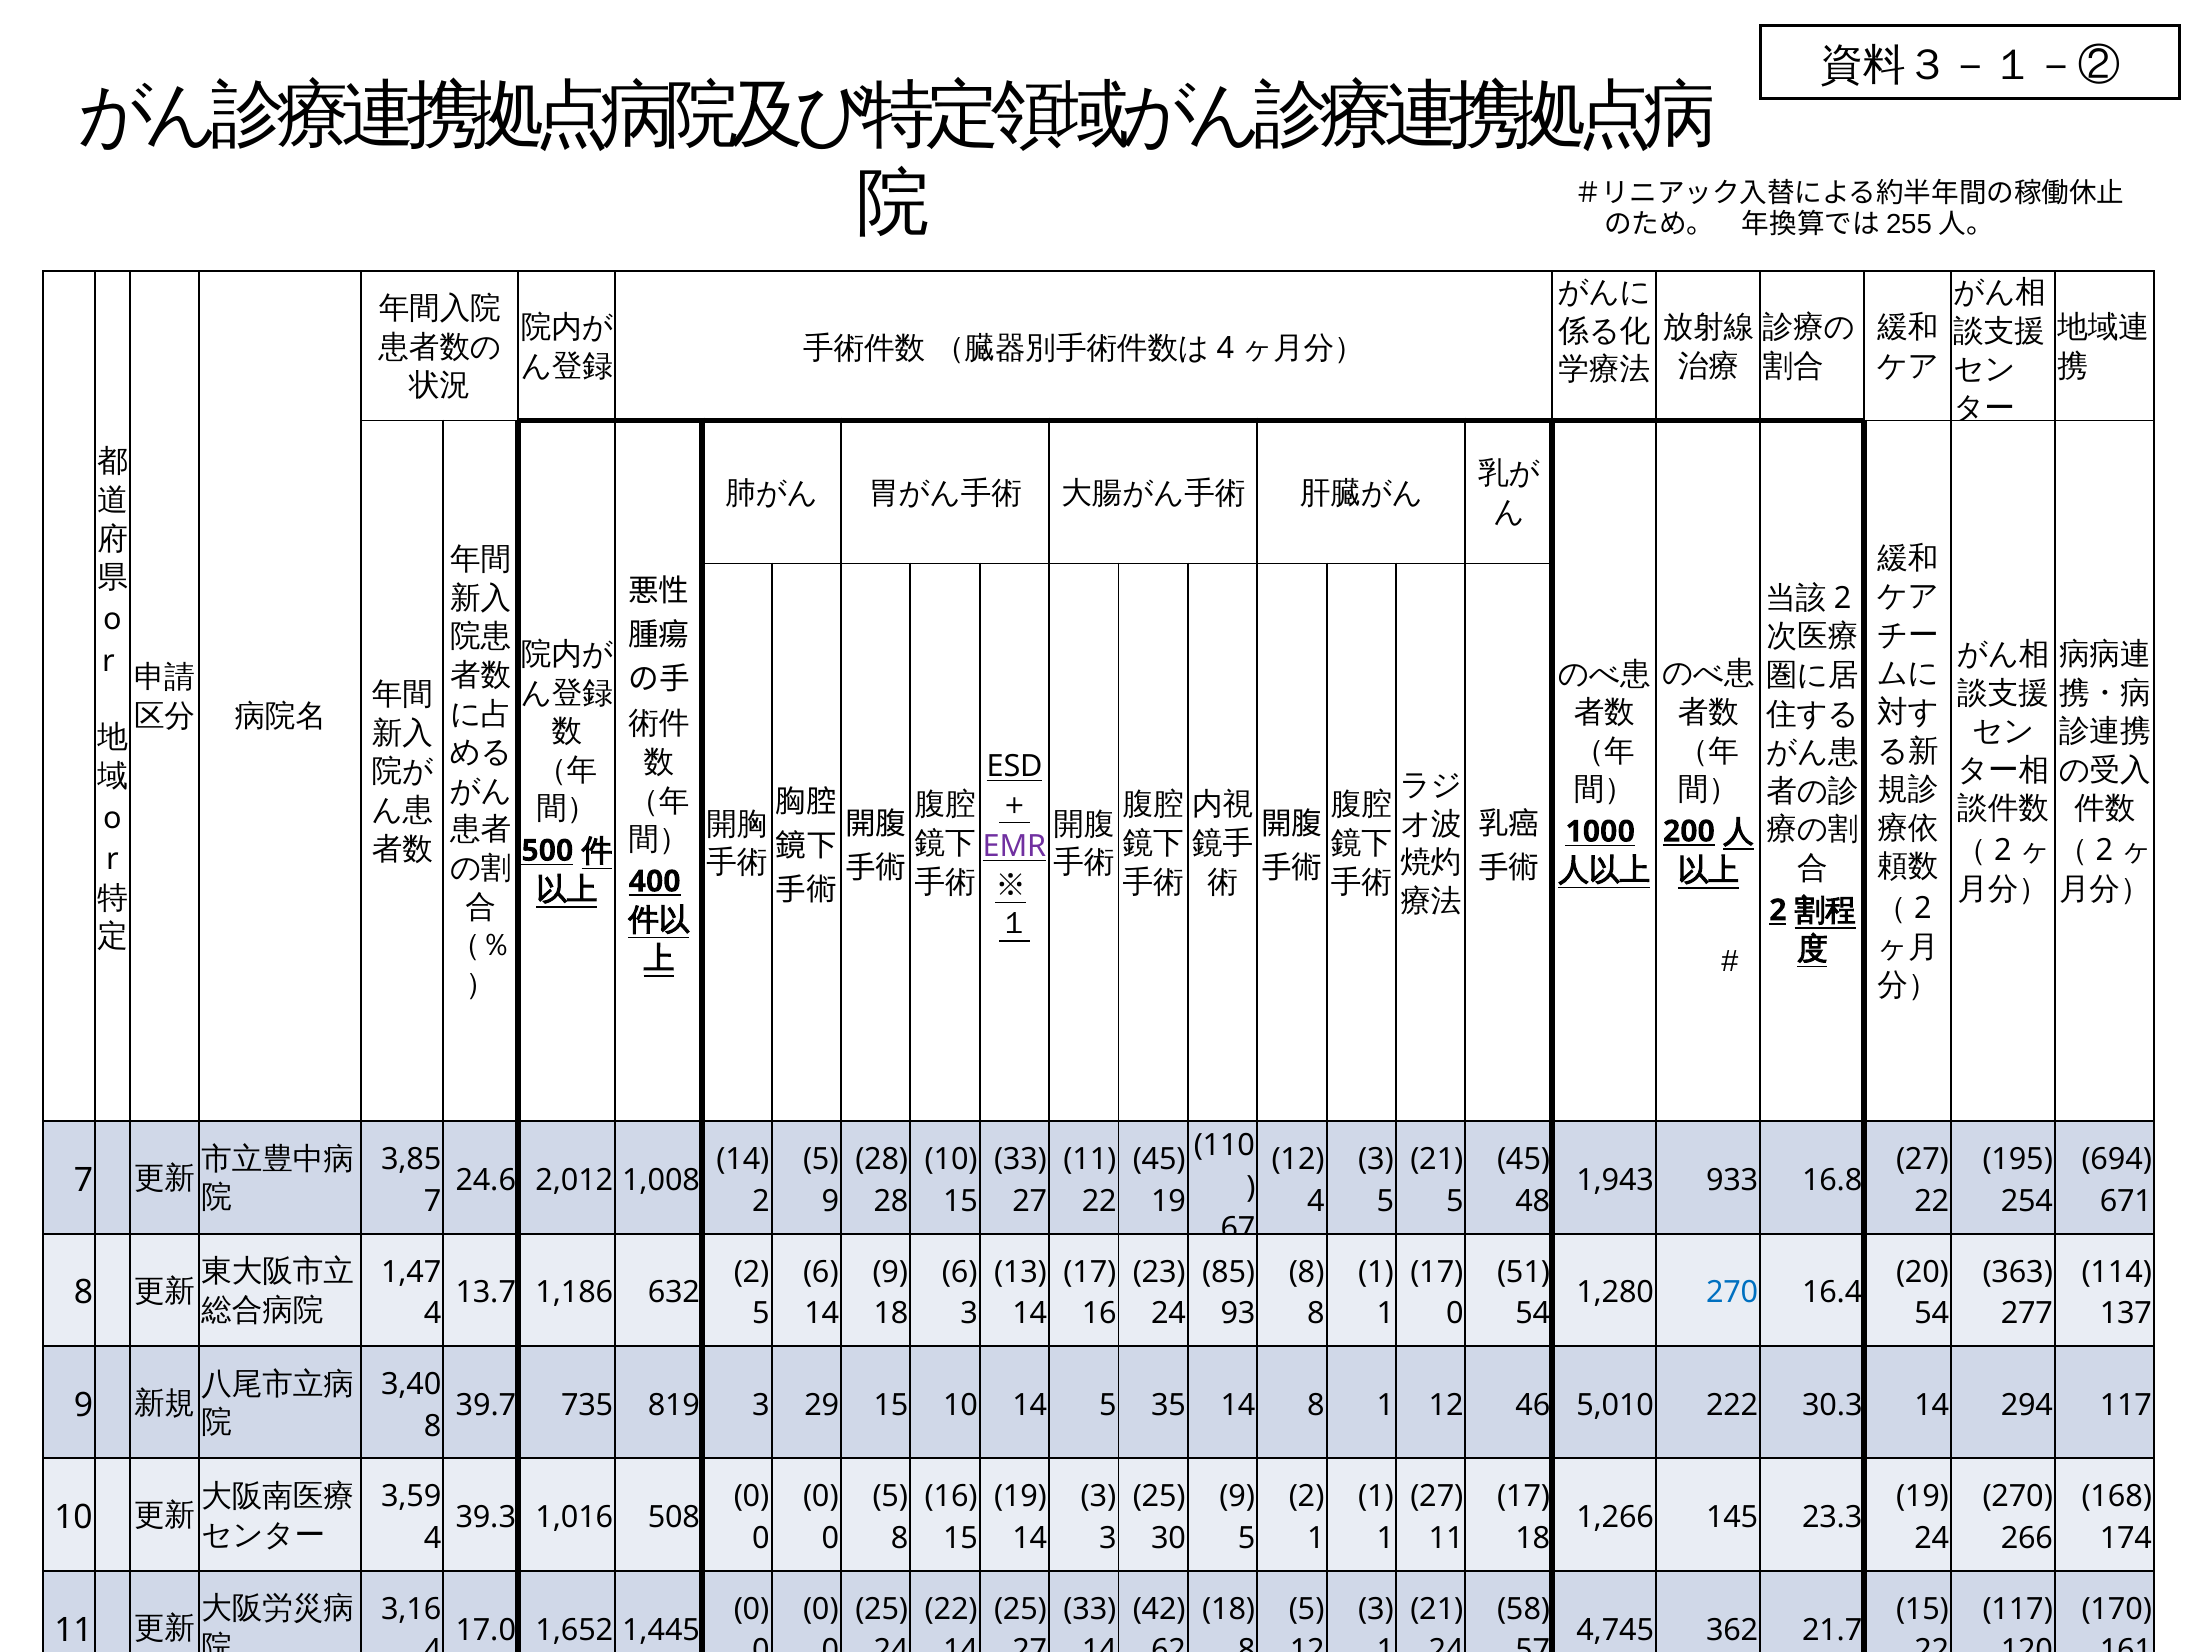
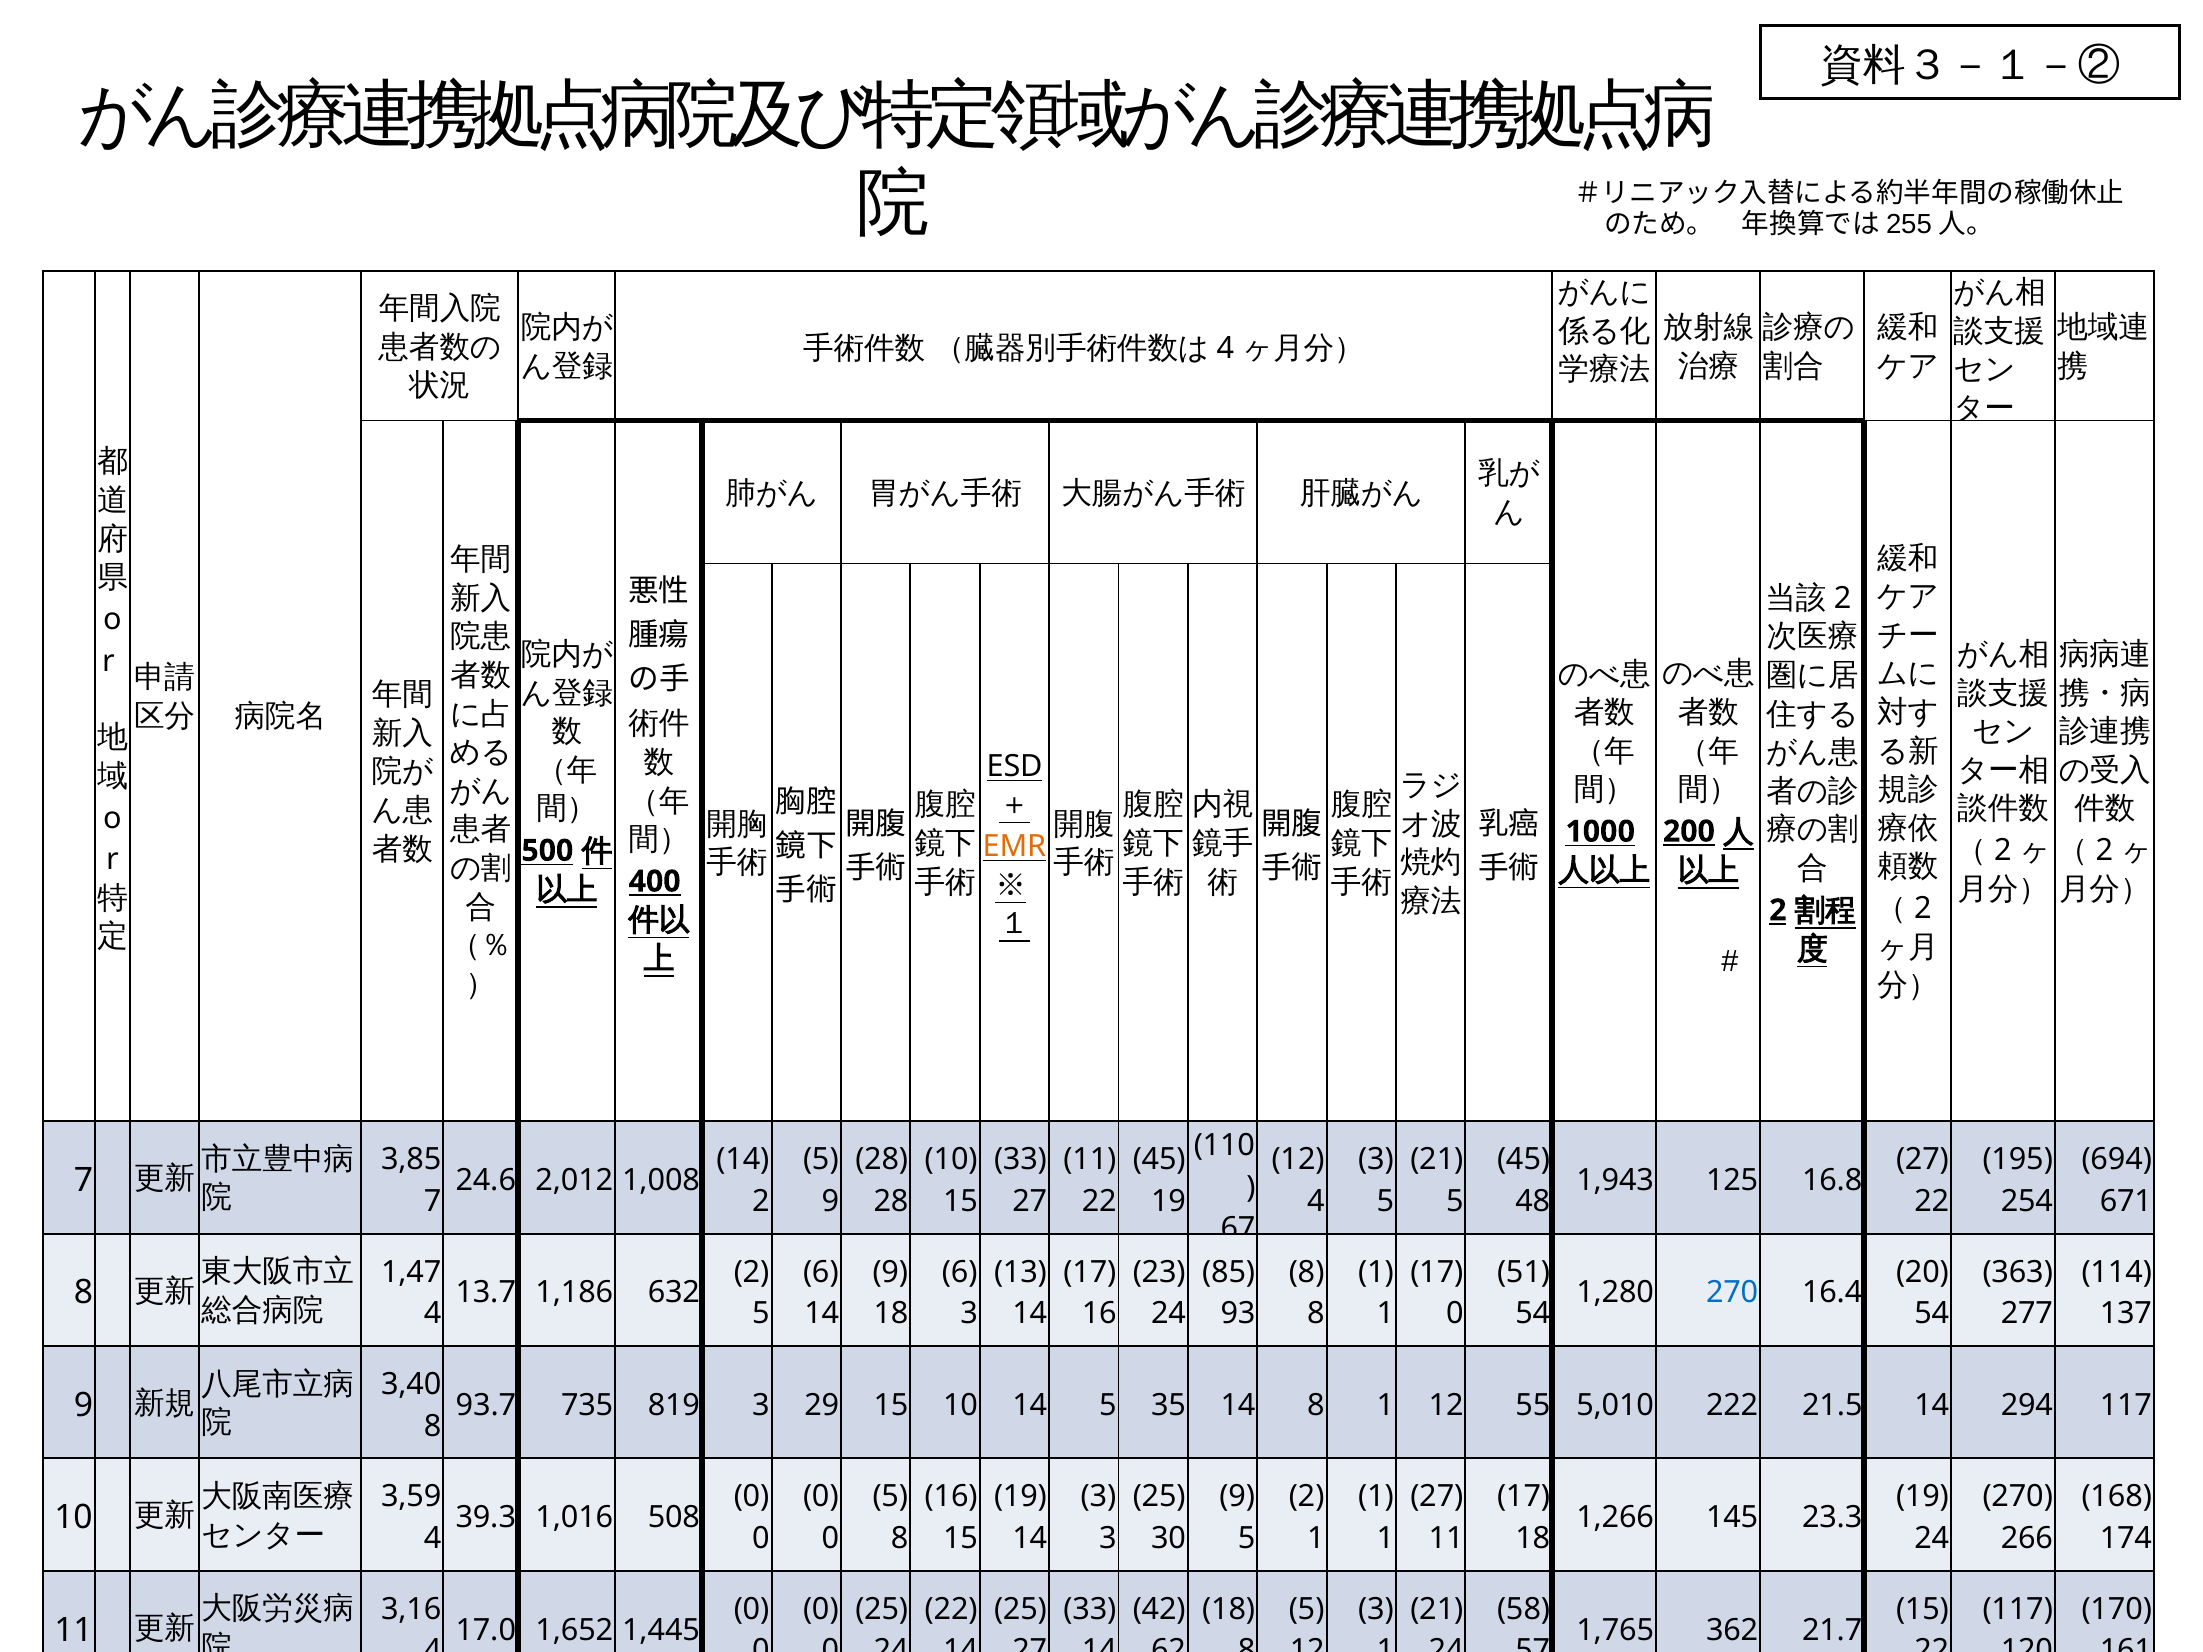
EMR colour: purple -> orange
933: 933 -> 125
39.7: 39.7 -> 93.7
12 46: 46 -> 55
30.3: 30.3 -> 21.5
4,745: 4,745 -> 1,765
